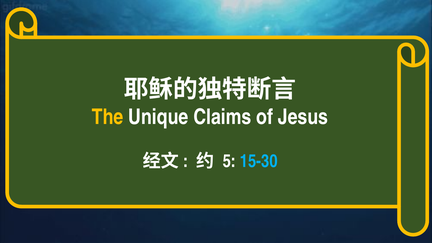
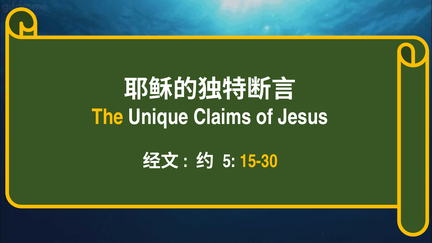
15-30 colour: light blue -> yellow
